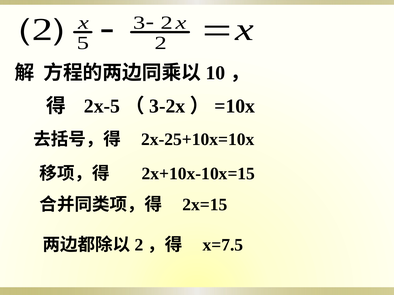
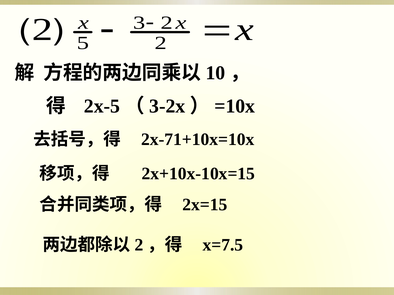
2x-25+10x=10x: 2x-25+10x=10x -> 2x-71+10x=10x
